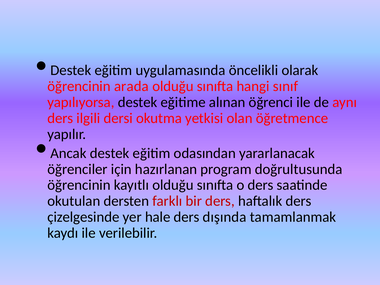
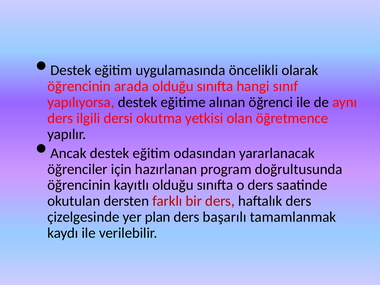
hale: hale -> plan
dışında: dışında -> başarılı
